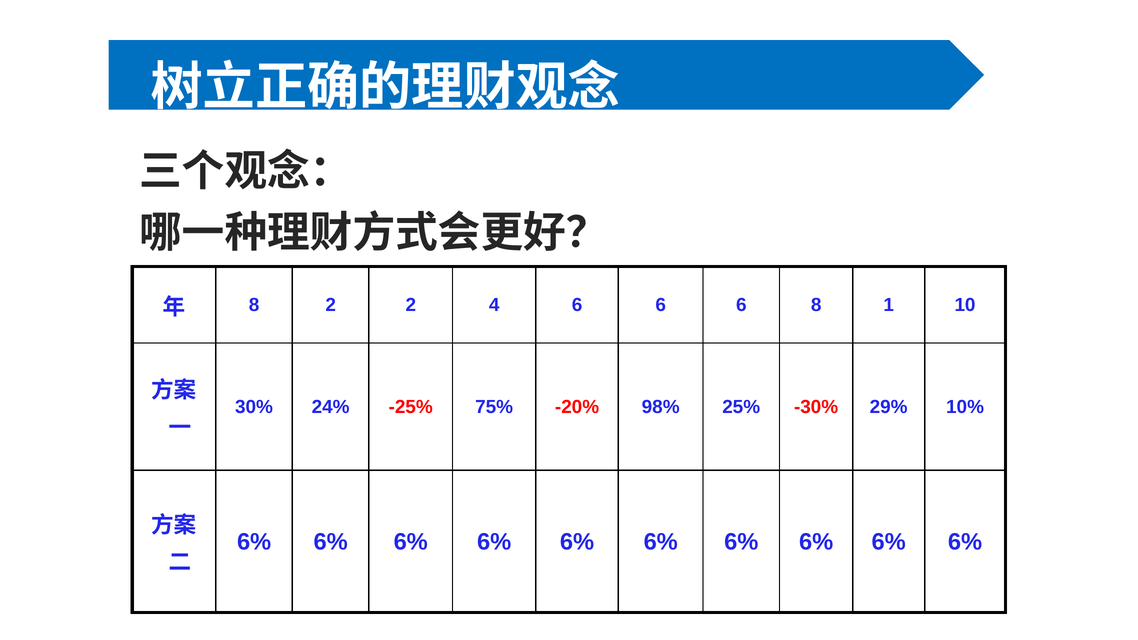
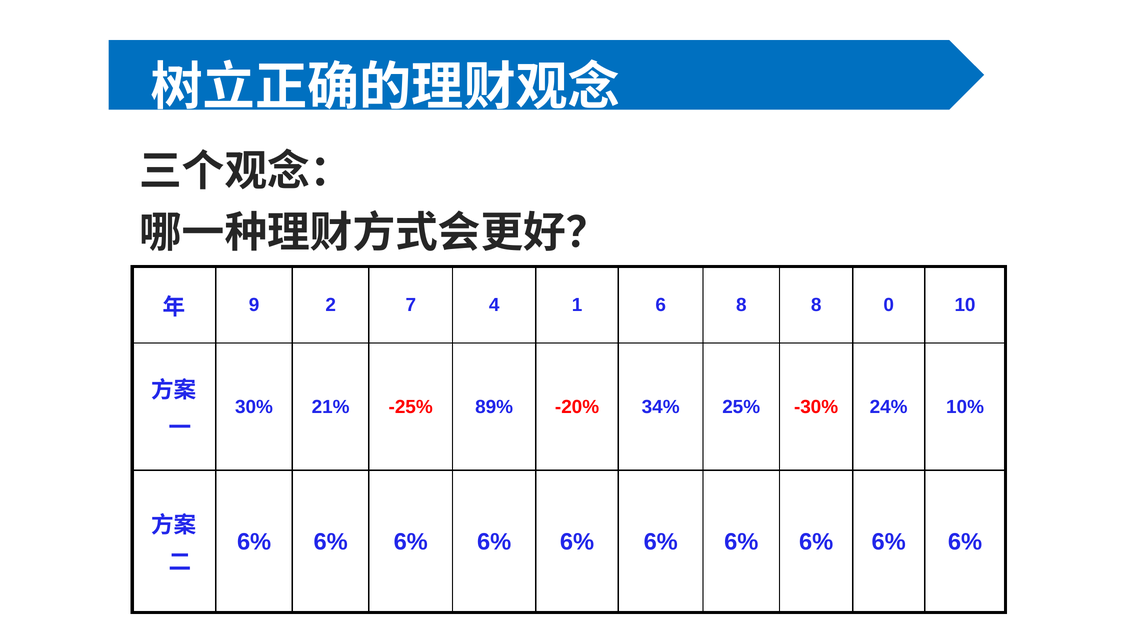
8 at (254, 305): 8 -> 9
2 2: 2 -> 7
4 6: 6 -> 1
6 at (741, 305): 6 -> 8
1: 1 -> 0
24%: 24% -> 21%
75%: 75% -> 89%
98%: 98% -> 34%
29%: 29% -> 24%
